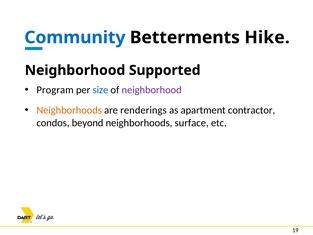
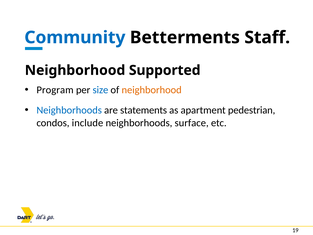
Hike: Hike -> Staff
neighborhood at (152, 90) colour: purple -> orange
Neighborhoods at (69, 110) colour: orange -> blue
renderings: renderings -> statements
contractor: contractor -> pedestrian
beyond: beyond -> include
